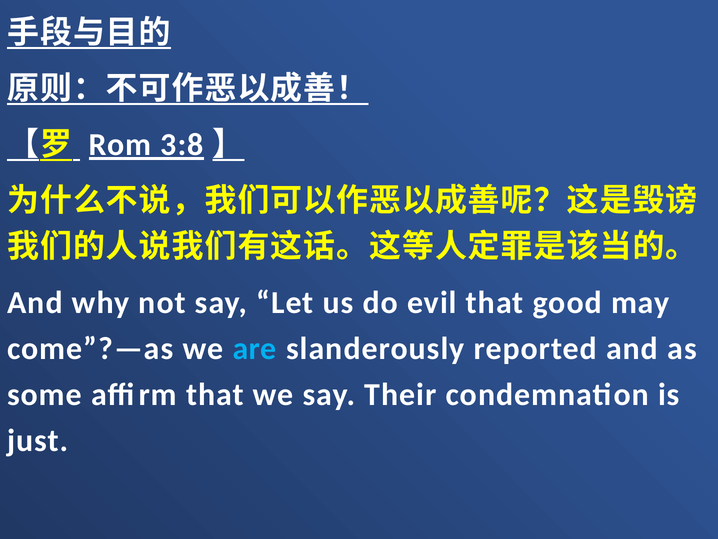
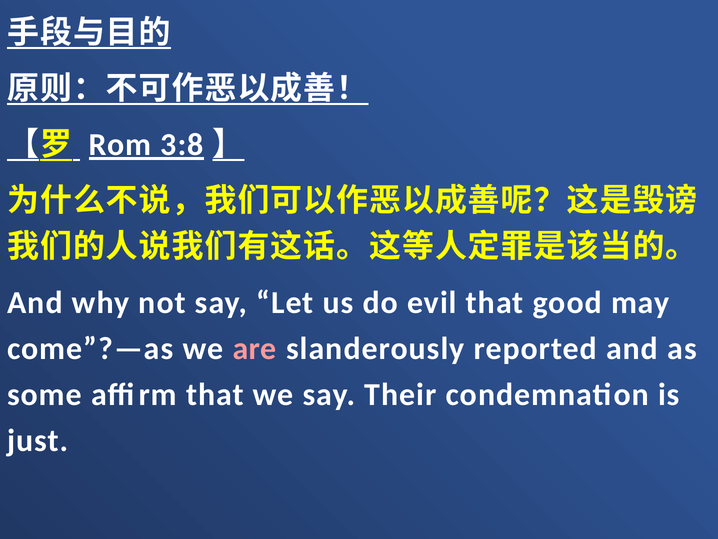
are colour: light blue -> pink
